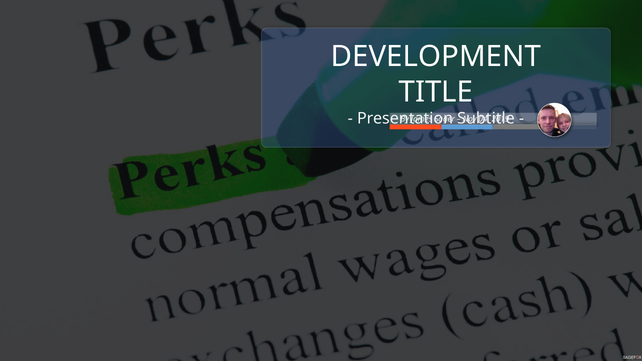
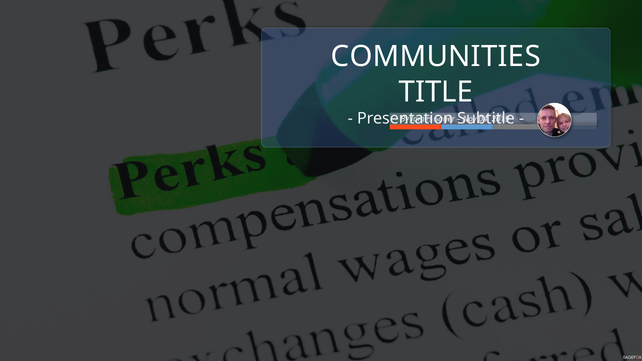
DEVELOPMENT: DEVELOPMENT -> COMMUNITIES
